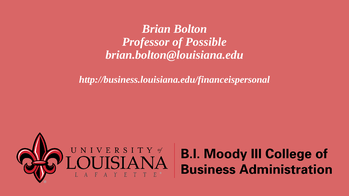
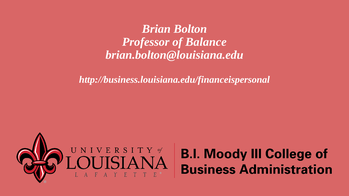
Possible: Possible -> Balance
